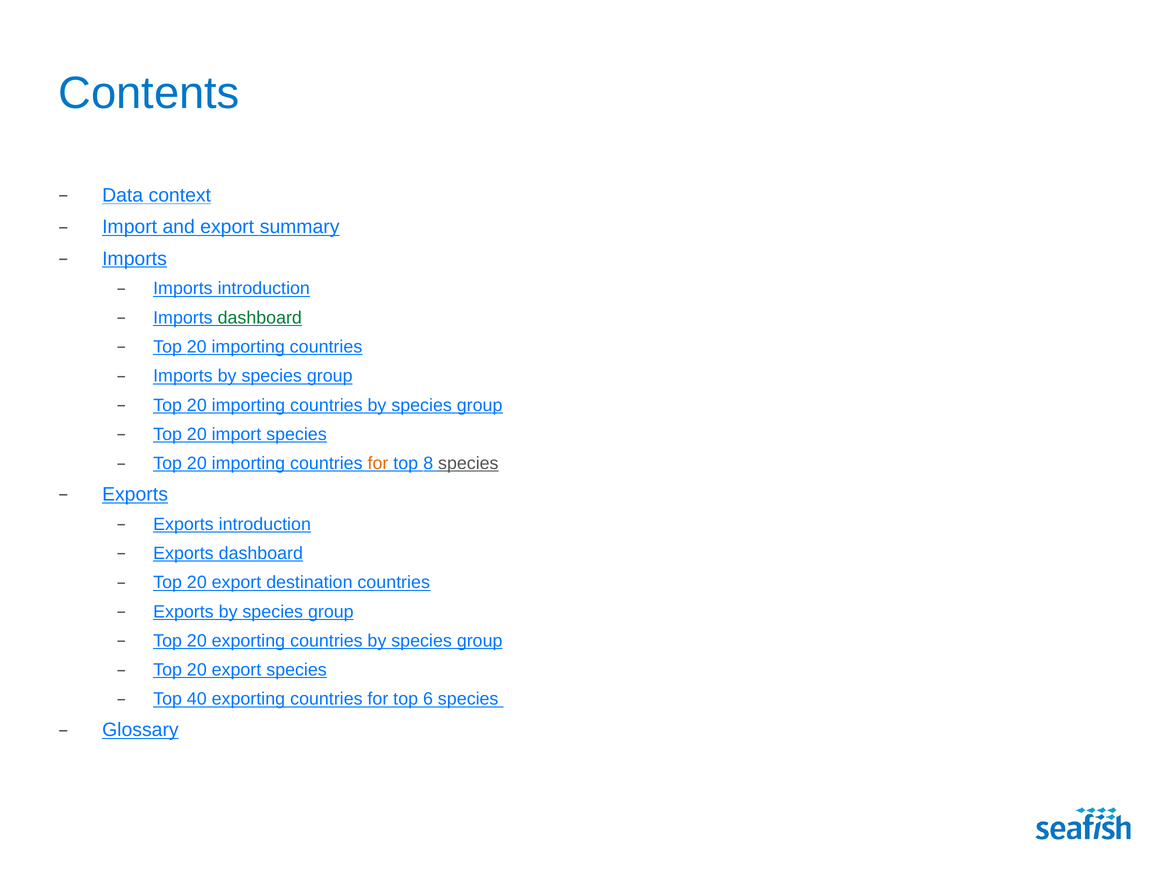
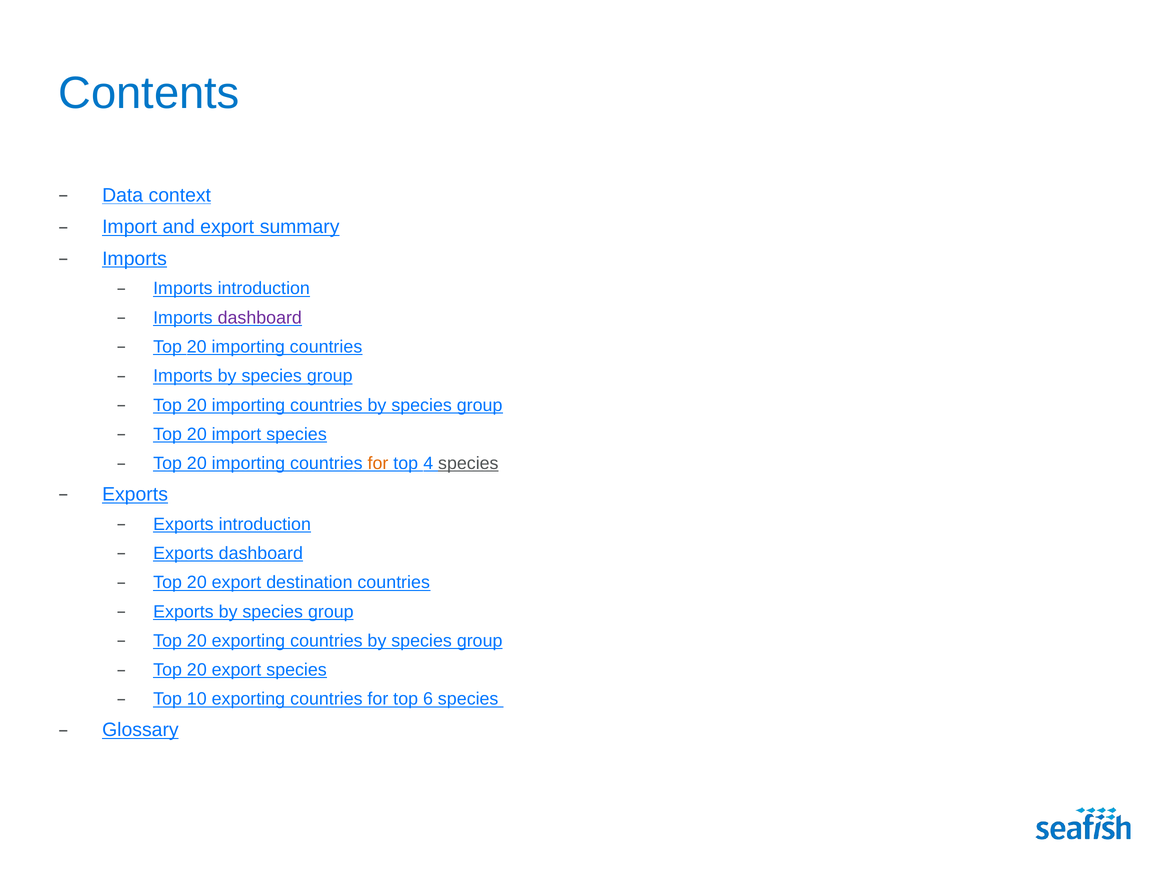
dashboard at (260, 318) colour: green -> purple
8: 8 -> 4
40: 40 -> 10
